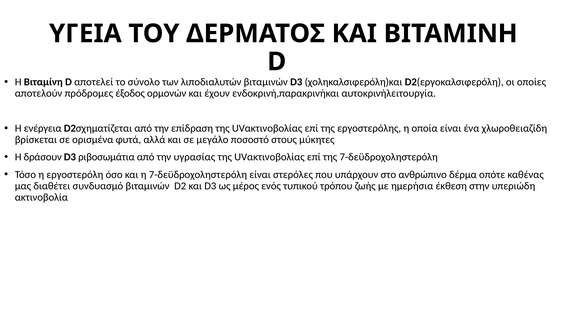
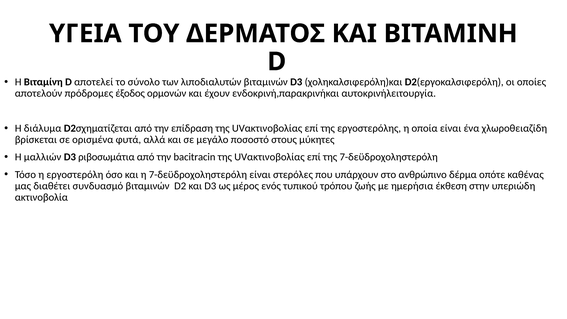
ενέργεια: ενέργεια -> διάλυμα
δράσουν: δράσουν -> μαλλιών
υγρασίας: υγρασίας -> bacitracin
